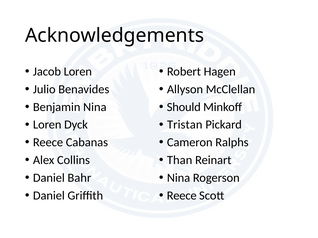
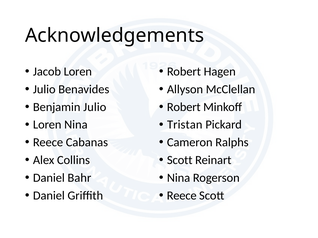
Benjamin Nina: Nina -> Julio
Should at (184, 107): Should -> Robert
Loren Dyck: Dyck -> Nina
Than at (180, 160): Than -> Scott
